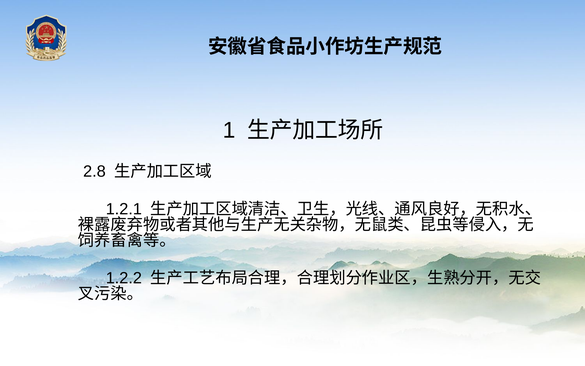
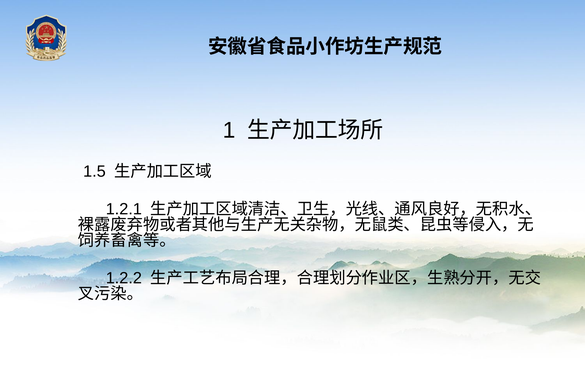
2.8: 2.8 -> 1.5
